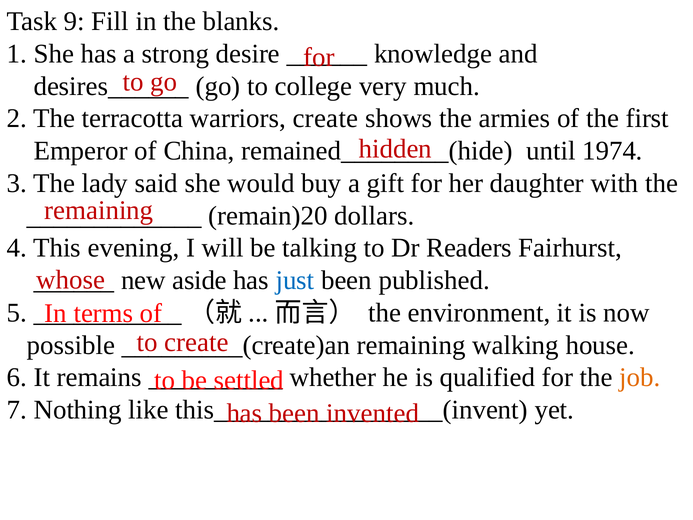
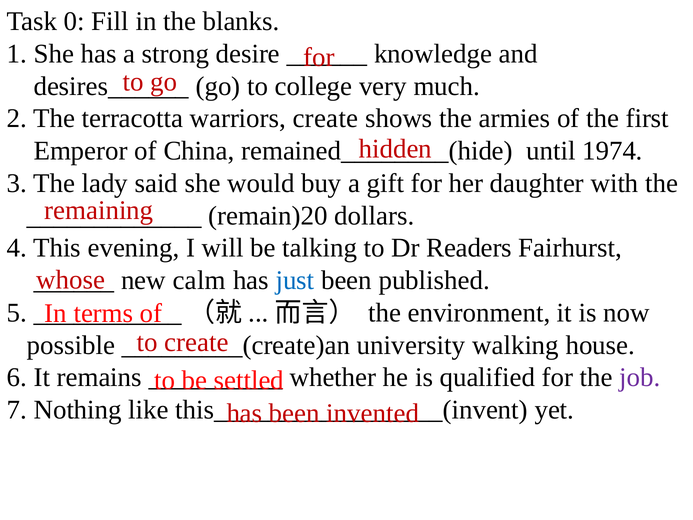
9: 9 -> 0
aside: aside -> calm
remaining at (411, 345): remaining -> university
job colour: orange -> purple
